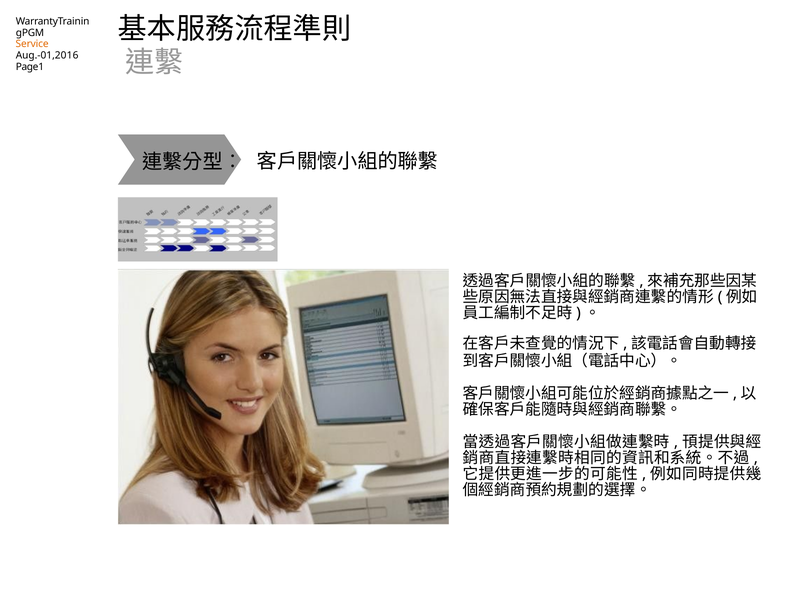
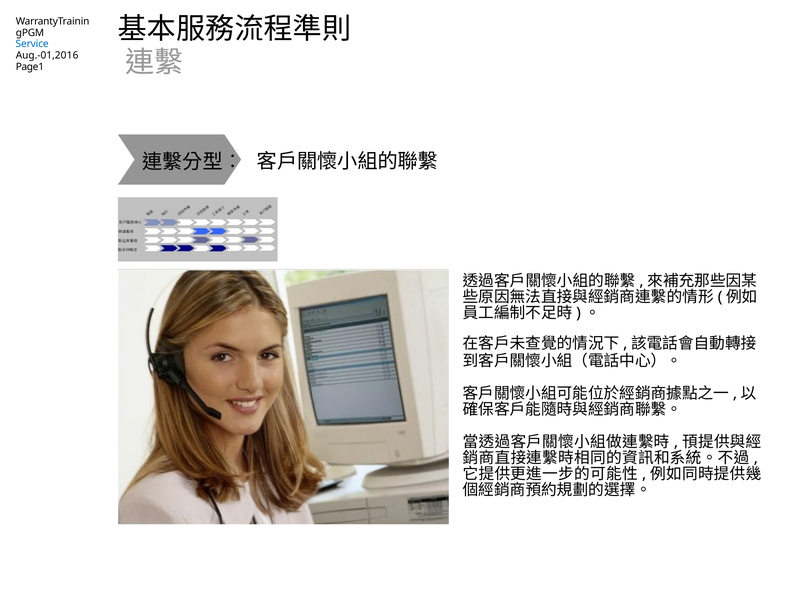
Service colour: orange -> blue
